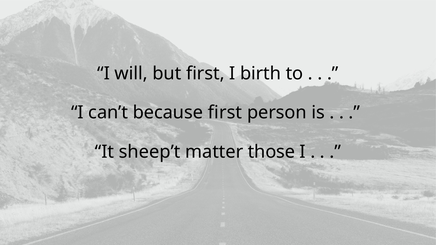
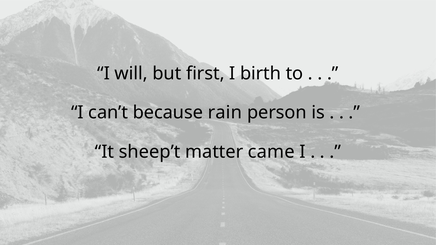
because first: first -> rain
those: those -> came
